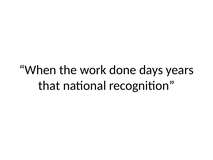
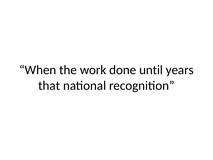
days: days -> until
